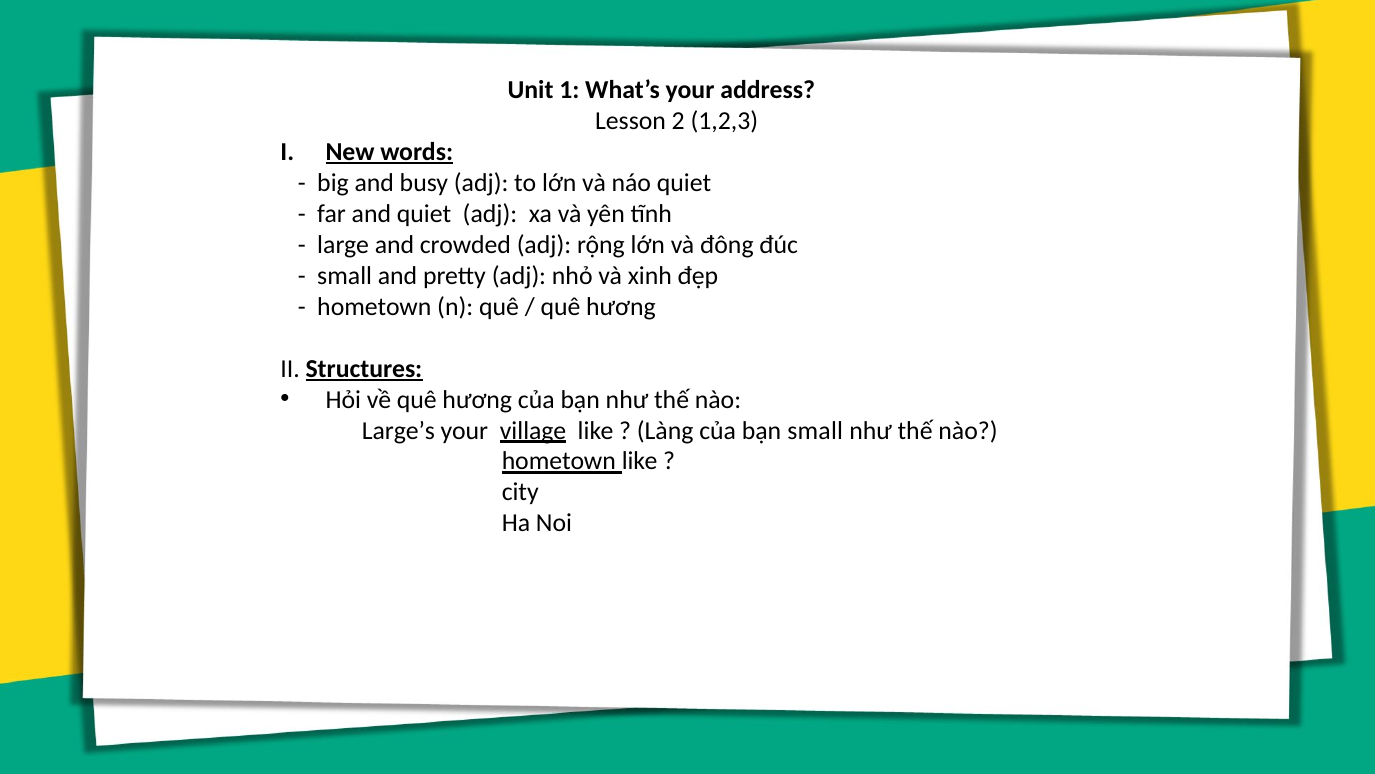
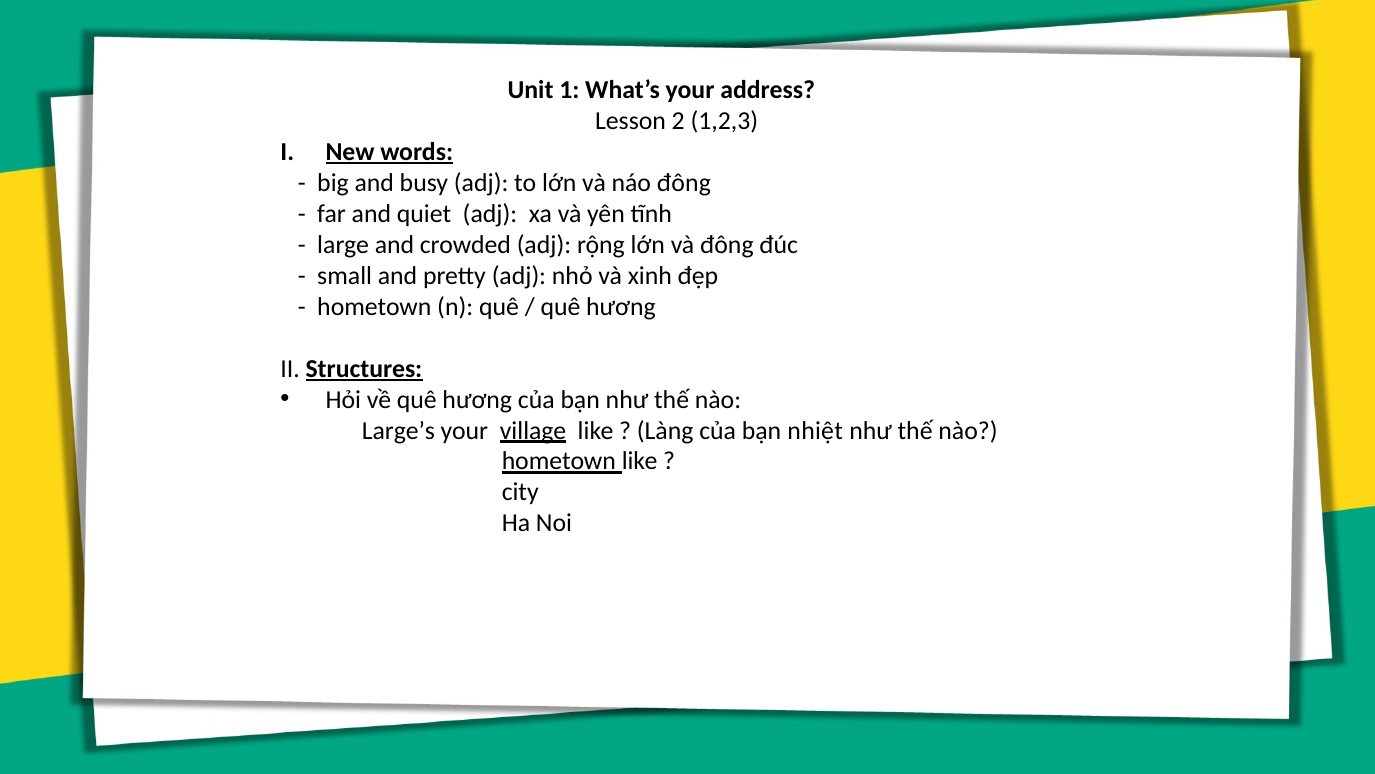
náo quiet: quiet -> đông
bạn small: small -> nhiệt
